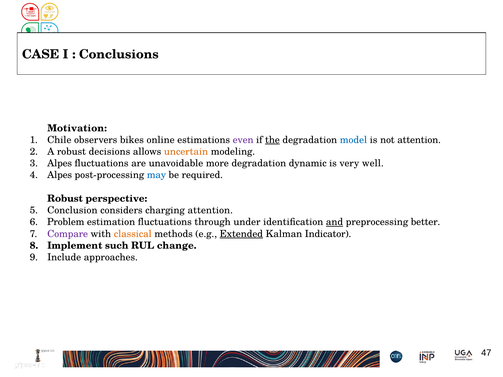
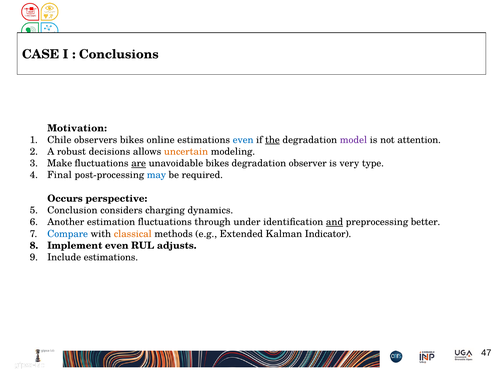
even at (243, 140) colour: purple -> blue
model colour: blue -> purple
Alpes at (60, 163): Alpes -> Make
are underline: none -> present
unavoidable more: more -> bikes
dynamic: dynamic -> observer
well: well -> type
Alpes at (60, 175): Alpes -> Final
Robust at (65, 199): Robust -> Occurs
charging attention: attention -> dynamics
Problem: Problem -> Another
Compare colour: purple -> blue
Extended underline: present -> none
Implement such: such -> even
change: change -> adjusts
Include approaches: approaches -> estimations
